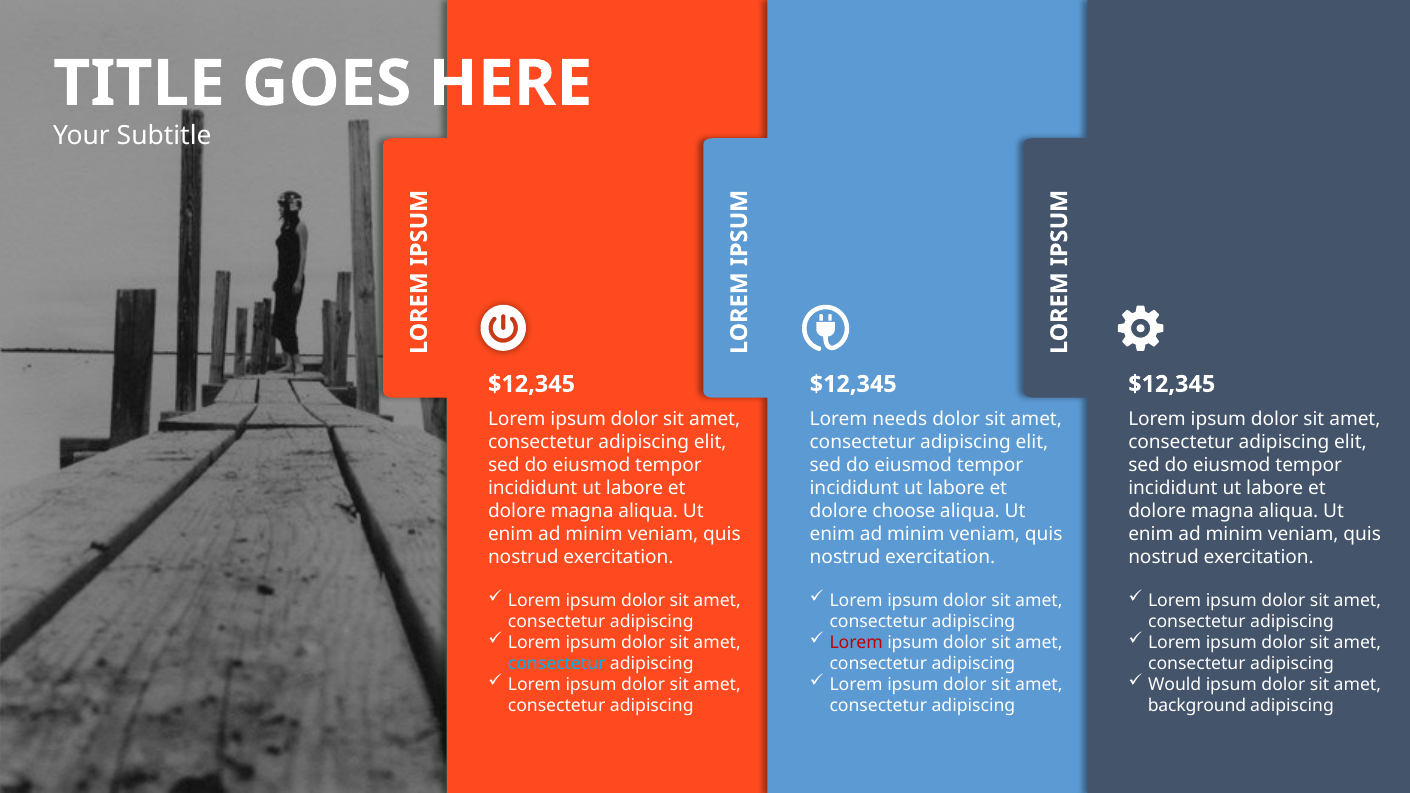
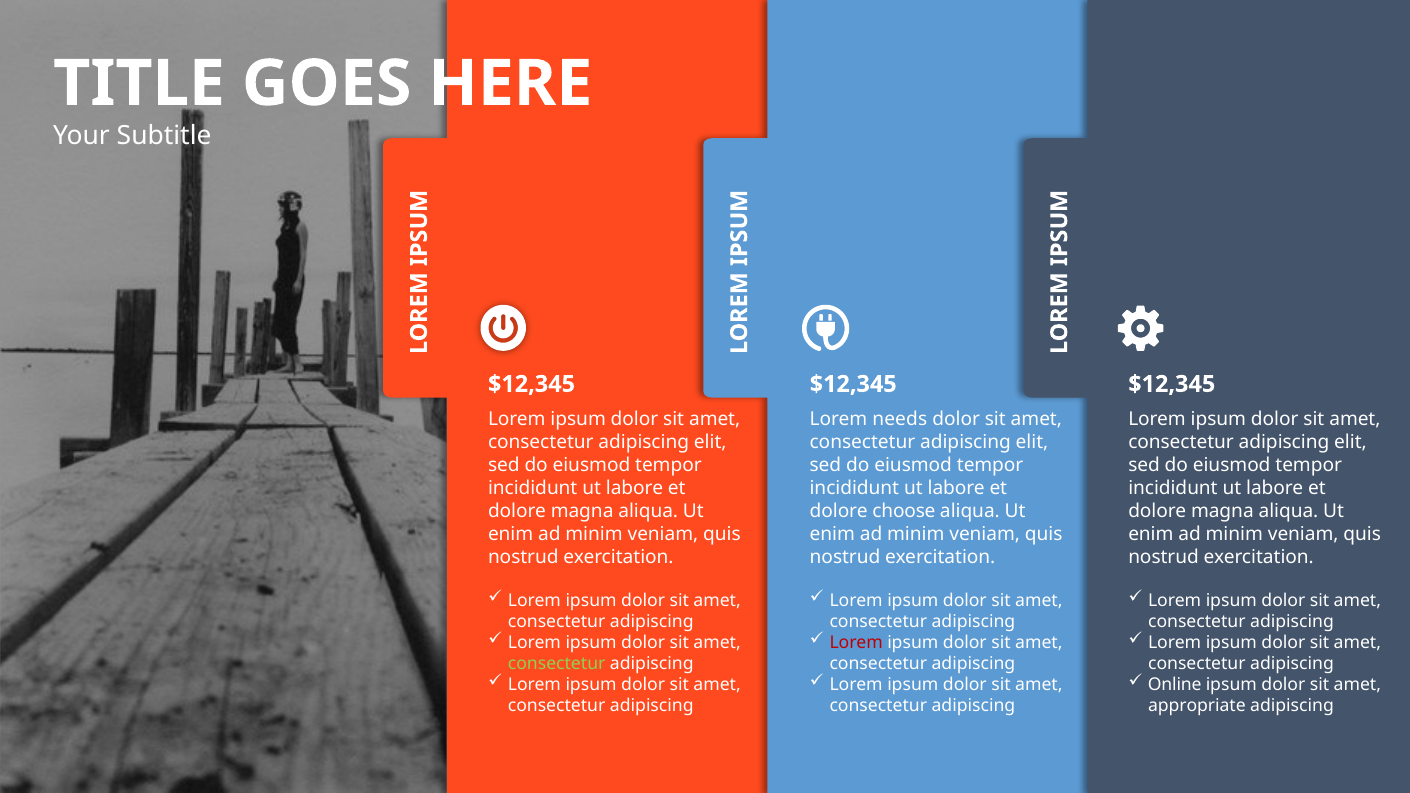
consectetur at (557, 664) colour: light blue -> light green
Would: Would -> Online
background: background -> appropriate
